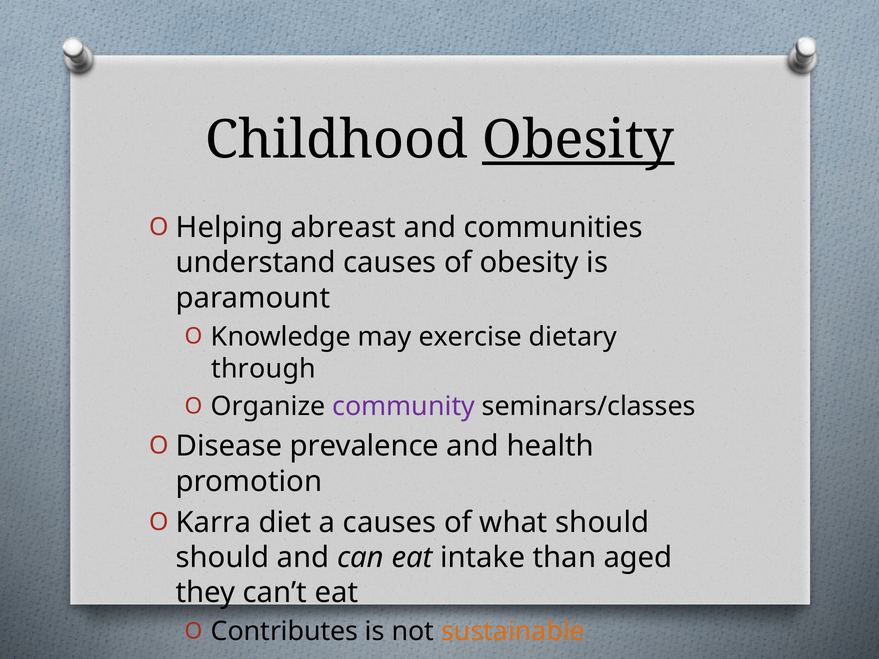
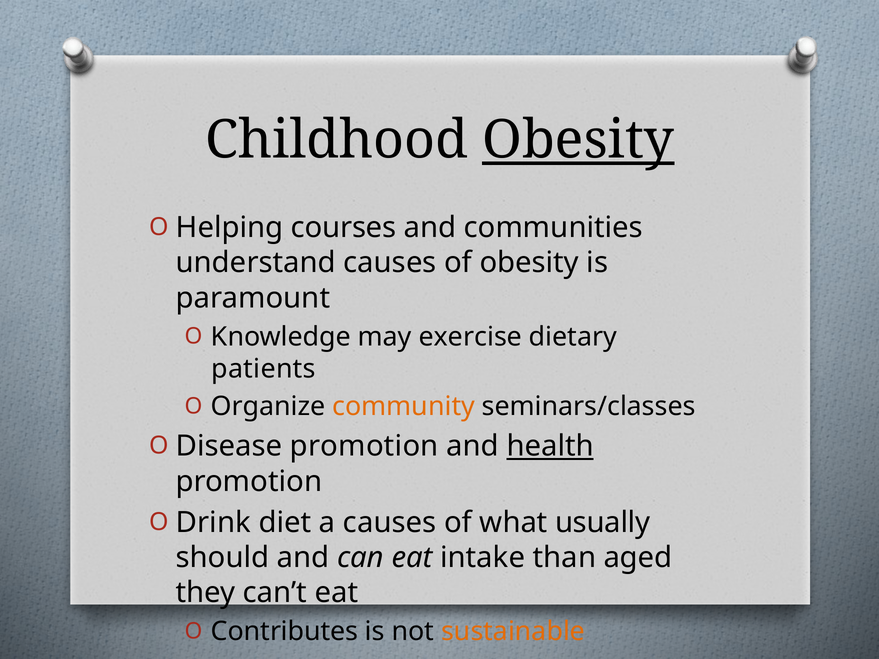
abreast: abreast -> courses
through: through -> patients
community colour: purple -> orange
Disease prevalence: prevalence -> promotion
health underline: none -> present
Karra: Karra -> Drink
what should: should -> usually
